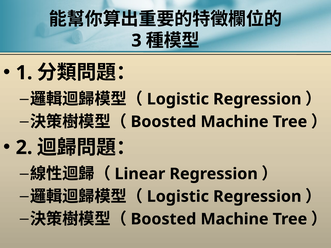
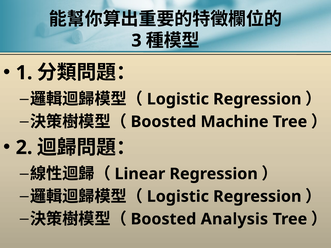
Machine at (235, 219): Machine -> Analysis
